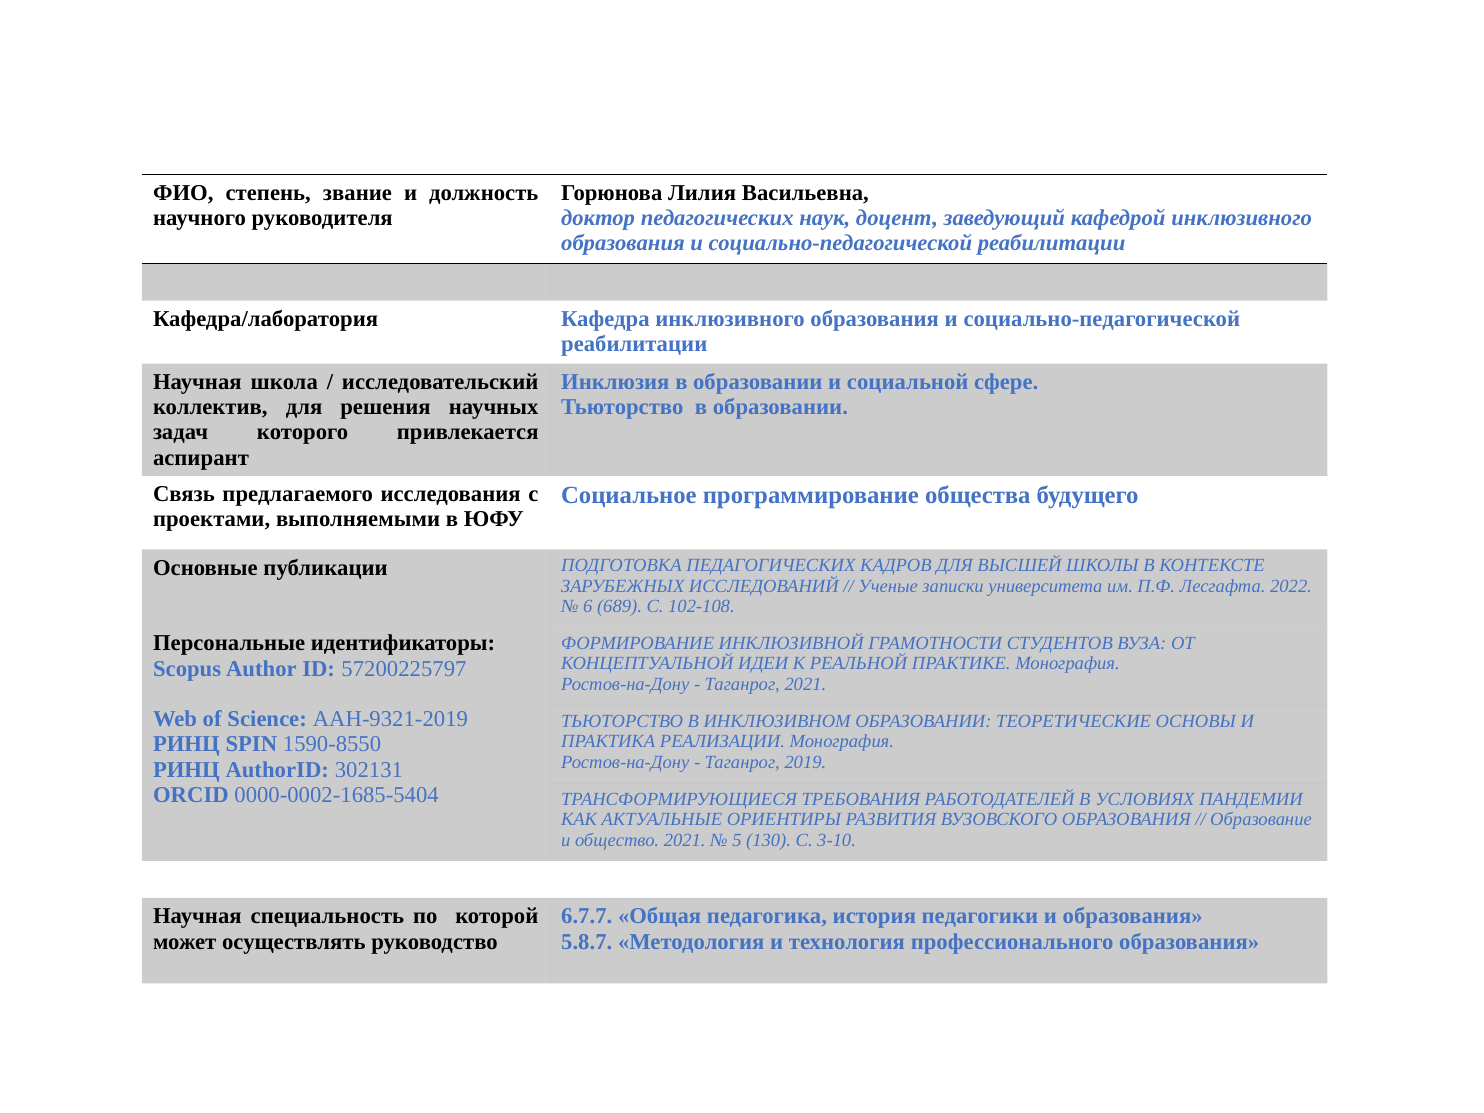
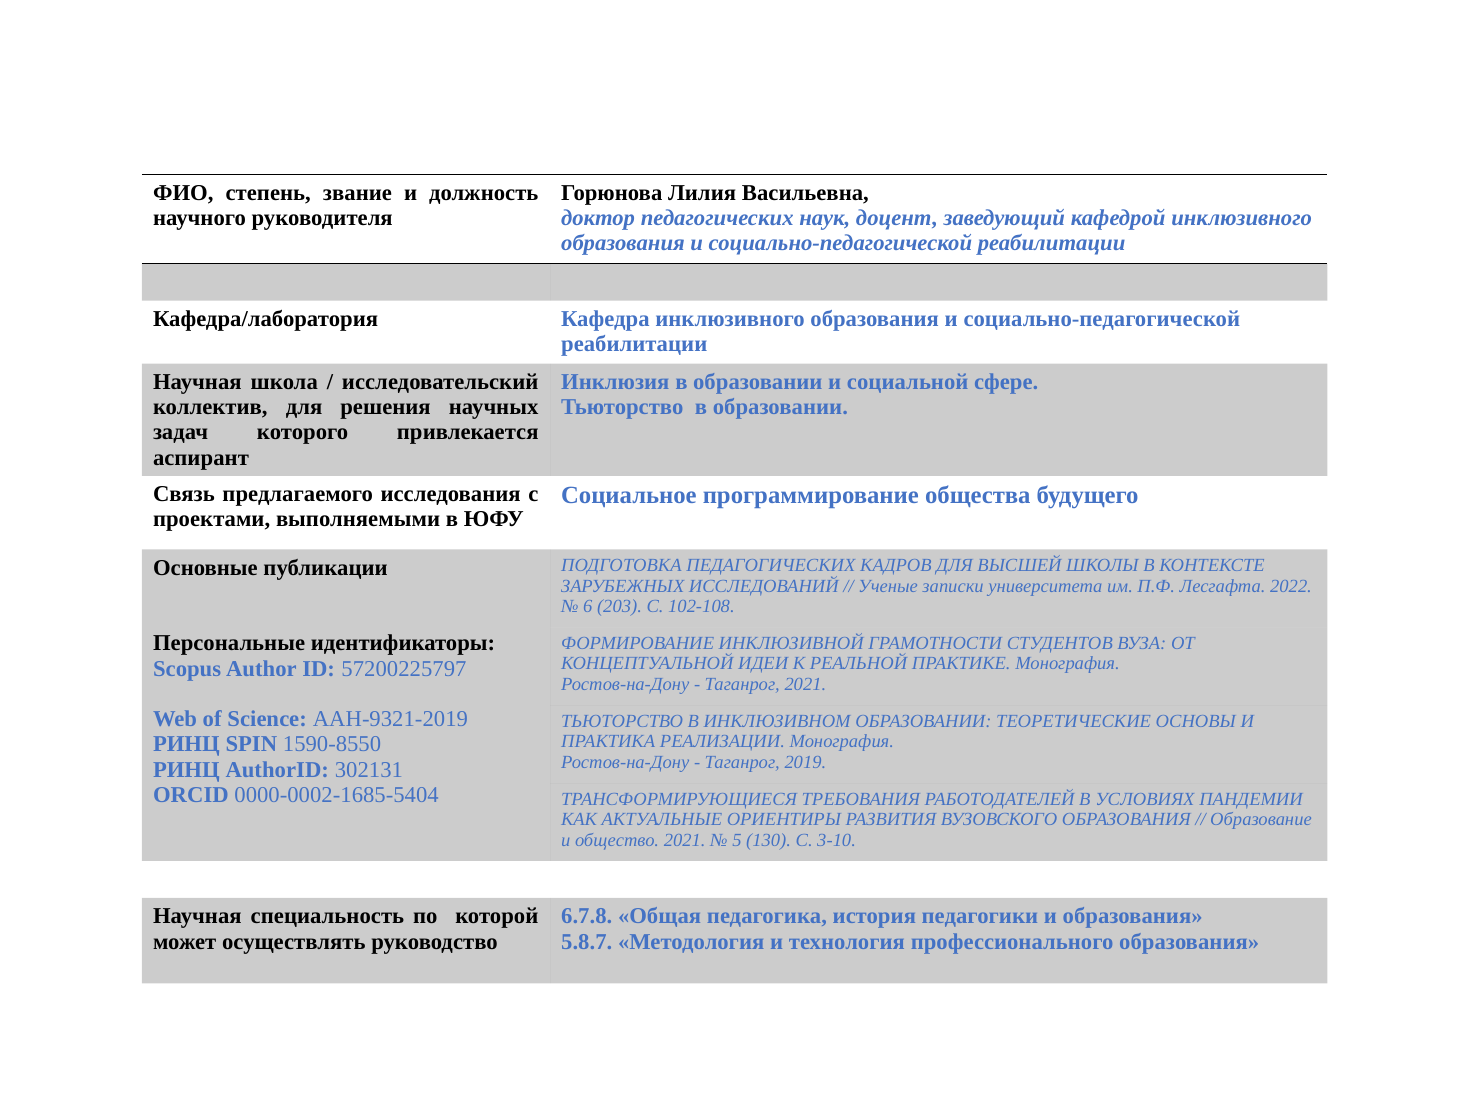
689: 689 -> 203
6.7.7: 6.7.7 -> 6.7.8
